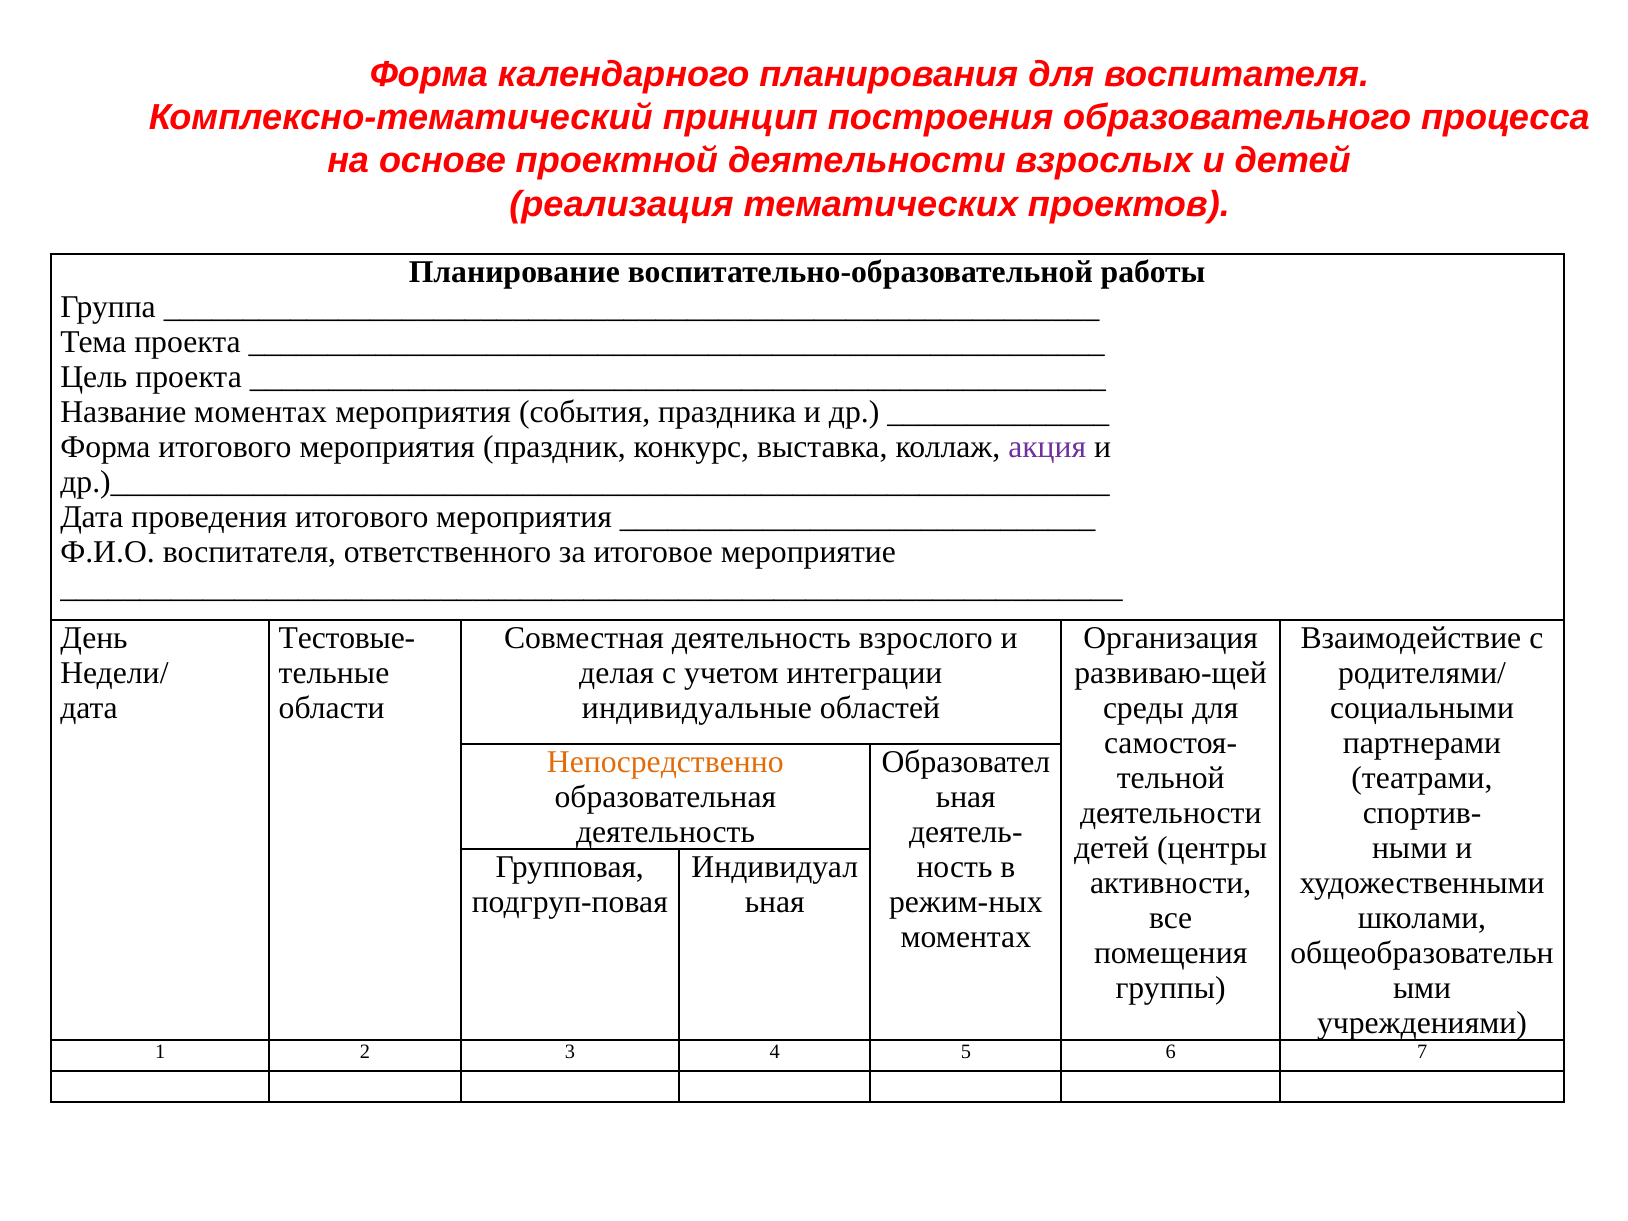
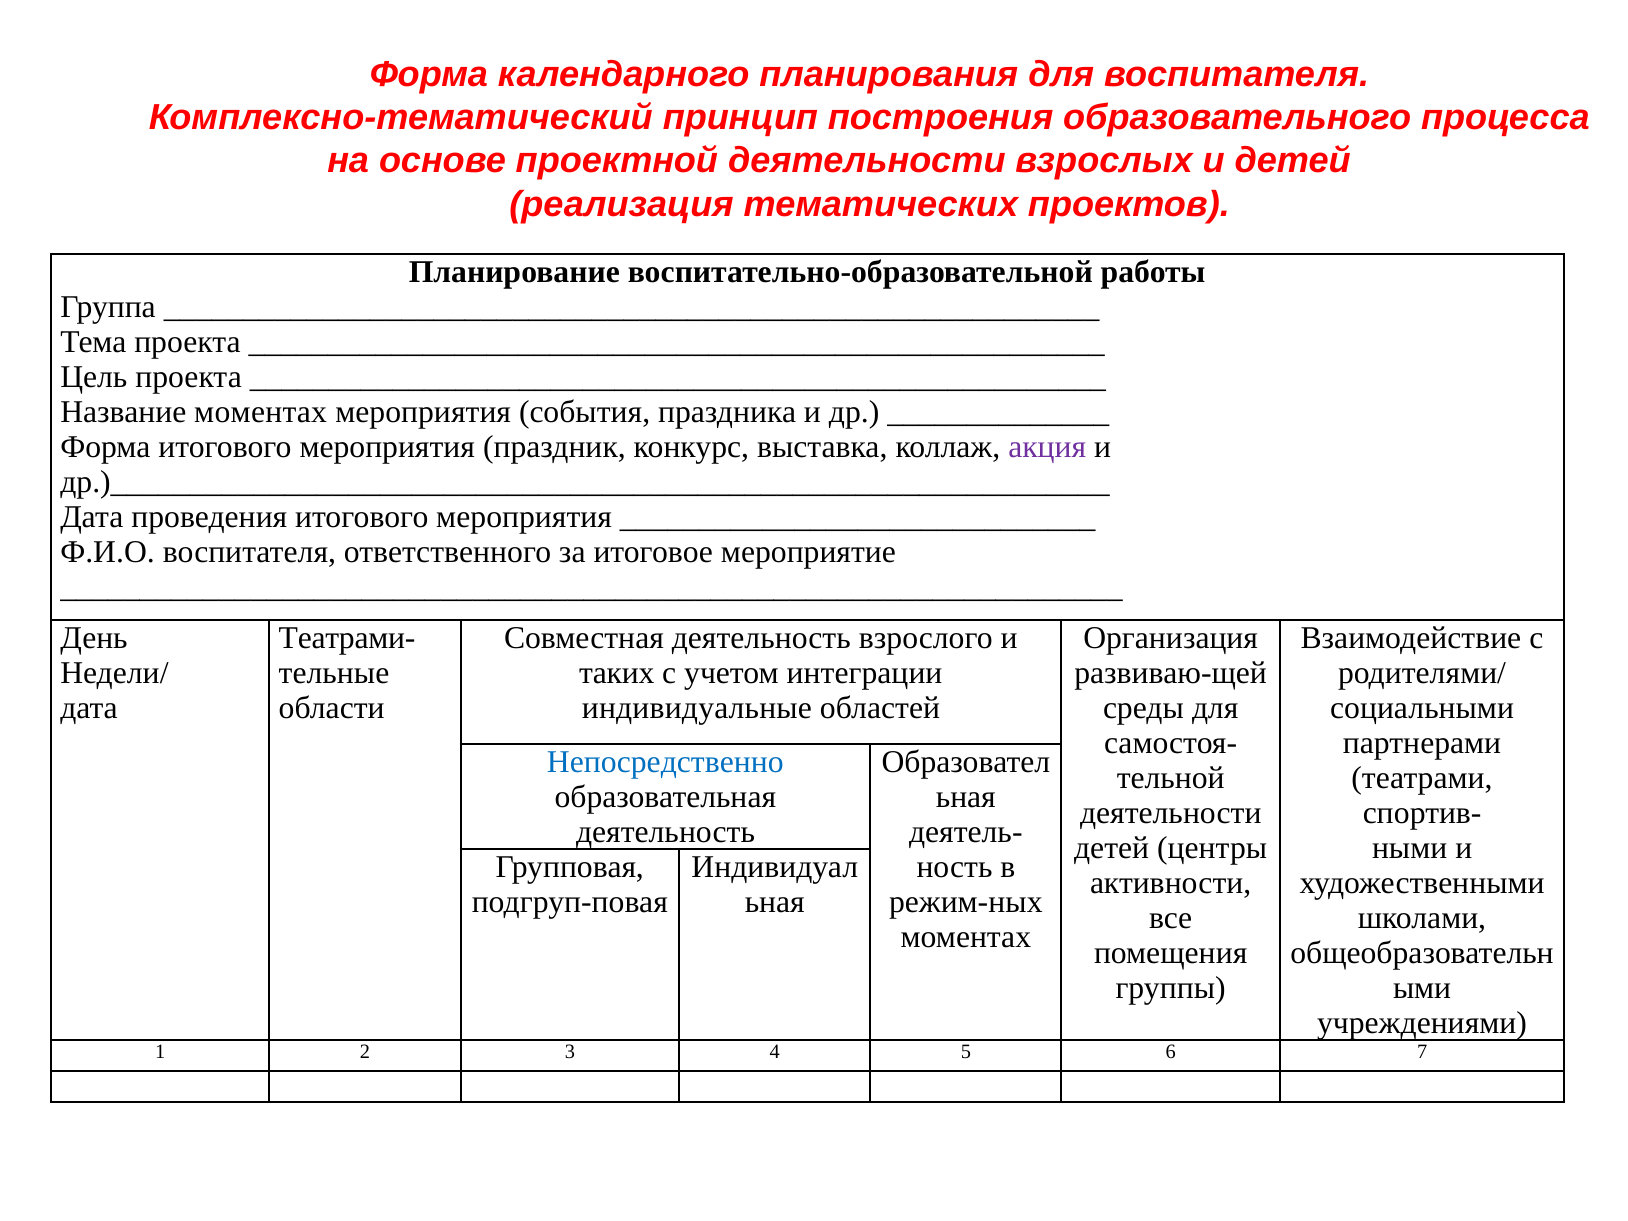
Тестовые-: Тестовые- -> Театрами-
делая: делая -> таких
Непосредственно colour: orange -> blue
